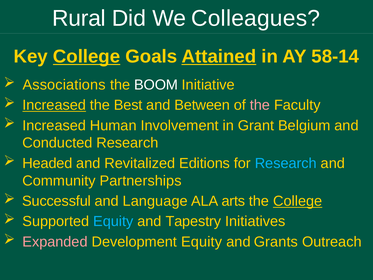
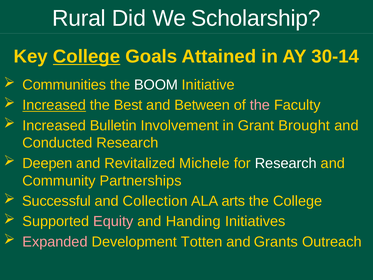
Colleagues: Colleagues -> Scholarship
Attained underline: present -> none
58-14: 58-14 -> 30-14
Associations: Associations -> Communities
Human: Human -> Bulletin
Belgium: Belgium -> Brought
Headed: Headed -> Deepen
Editions: Editions -> Michele
Research at (286, 163) colour: light blue -> white
Language: Language -> Collection
College at (298, 201) underline: present -> none
Equity at (113, 221) colour: light blue -> pink
Tapestry: Tapestry -> Handing
Development Equity: Equity -> Totten
